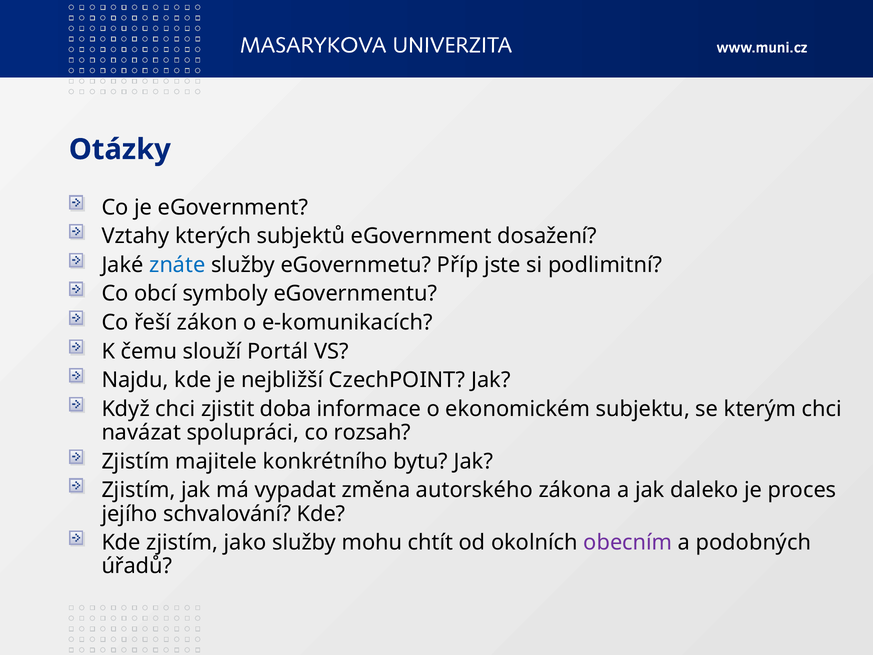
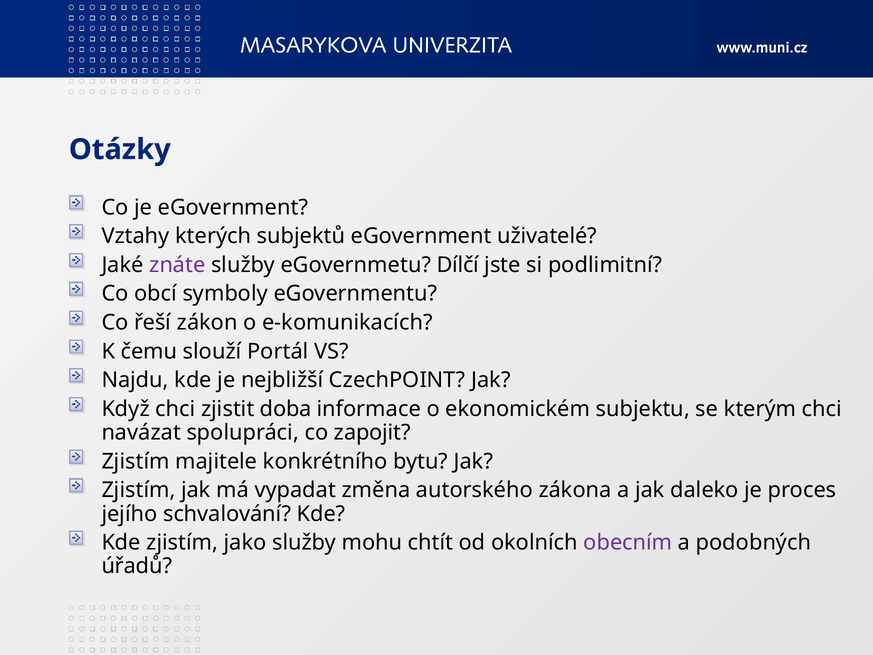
dosažení: dosažení -> uživatelé
znáte colour: blue -> purple
Příp: Příp -> Dílčí
rozsah: rozsah -> zapojit
